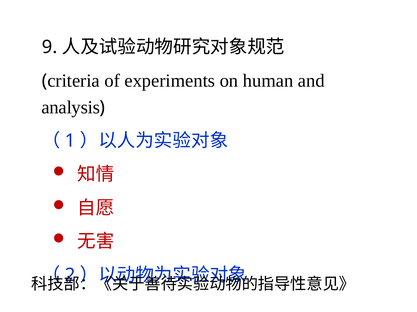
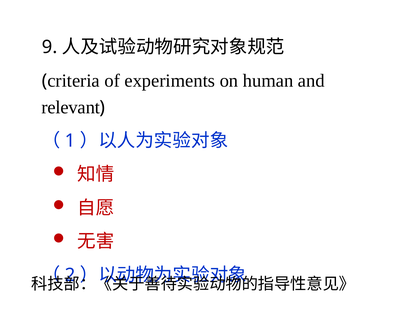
analysis: analysis -> relevant
